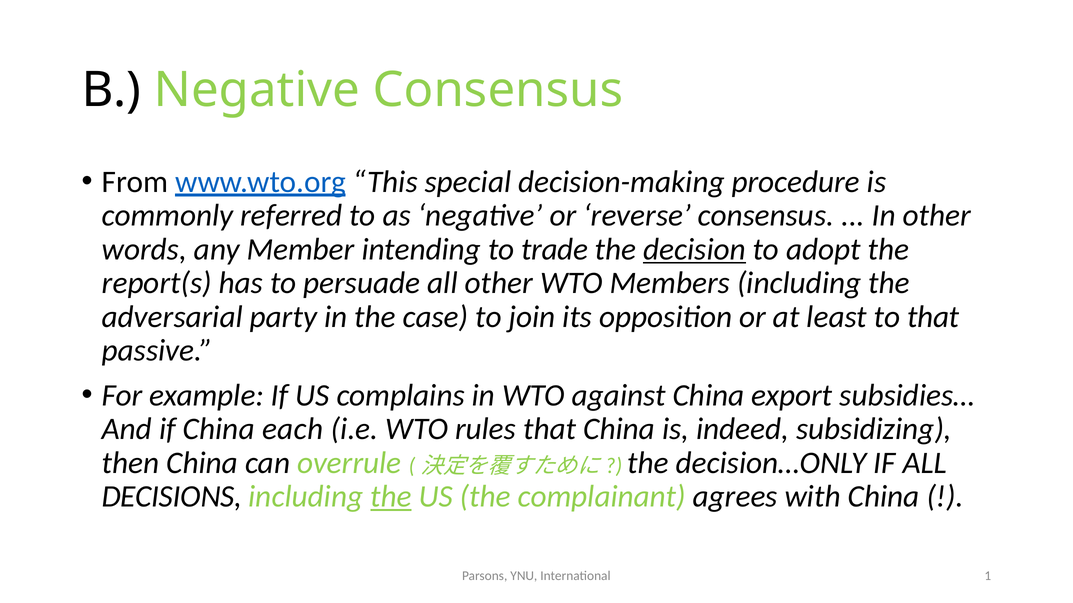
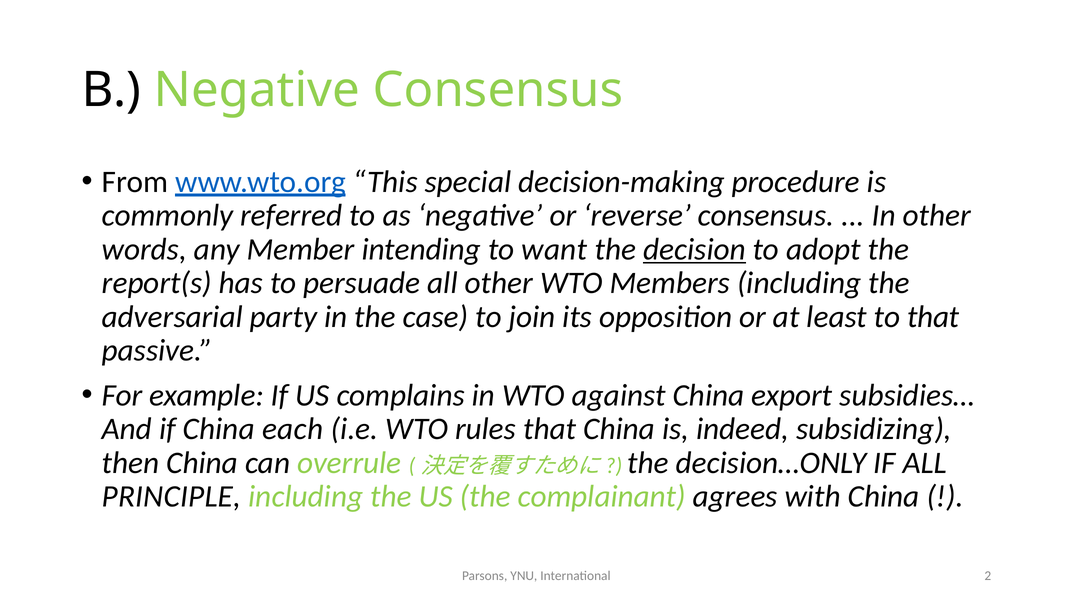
trade: trade -> want
DECISIONS: DECISIONS -> PRINCIPLE
the at (391, 497) underline: present -> none
1: 1 -> 2
